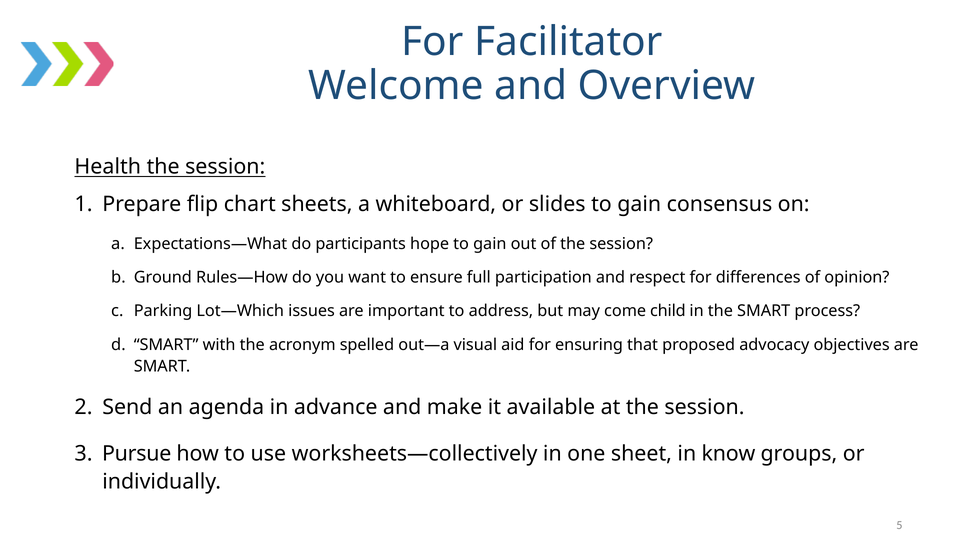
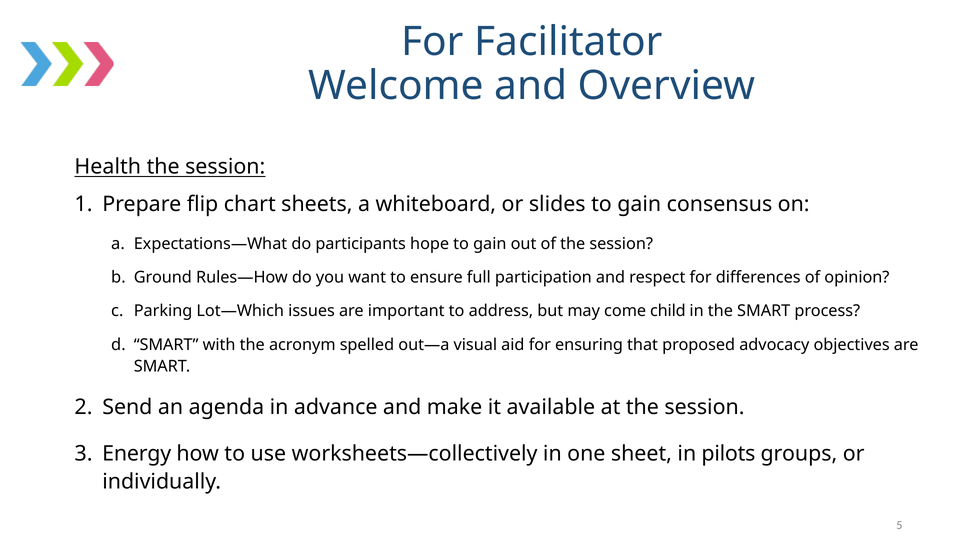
Pursue: Pursue -> Energy
know: know -> pilots
